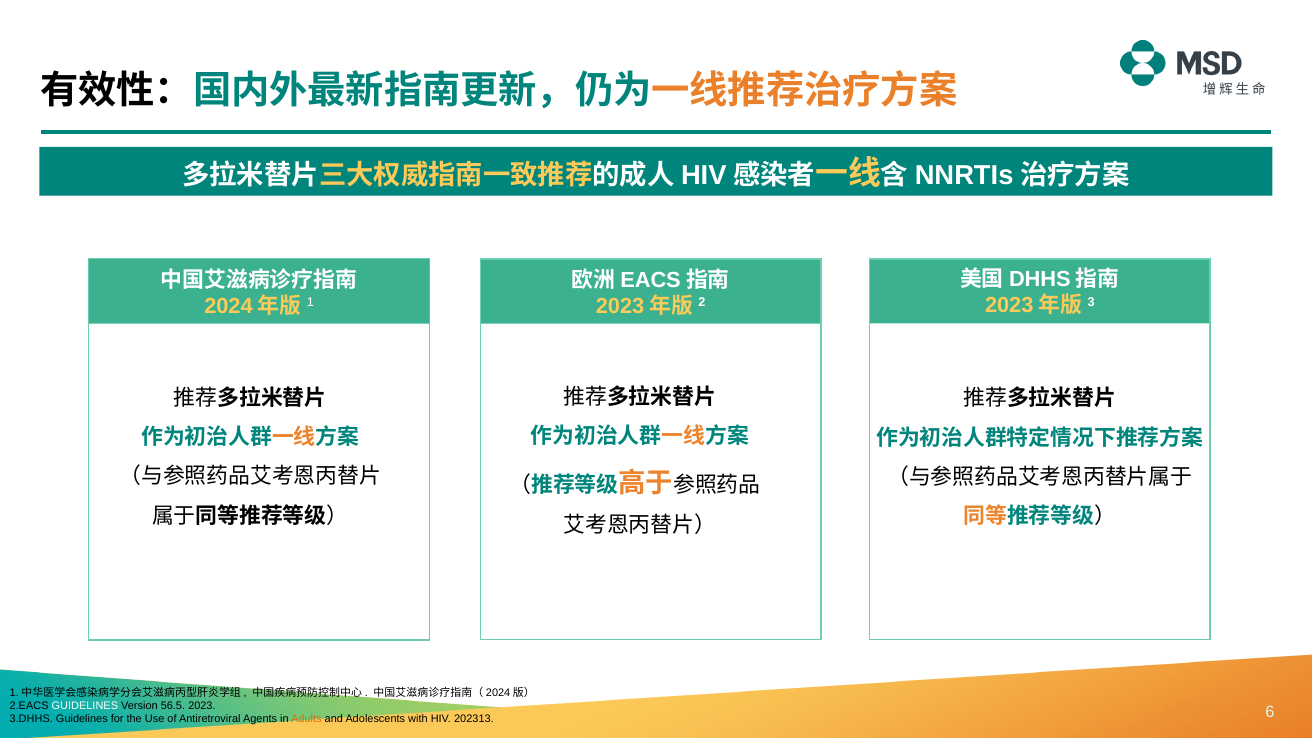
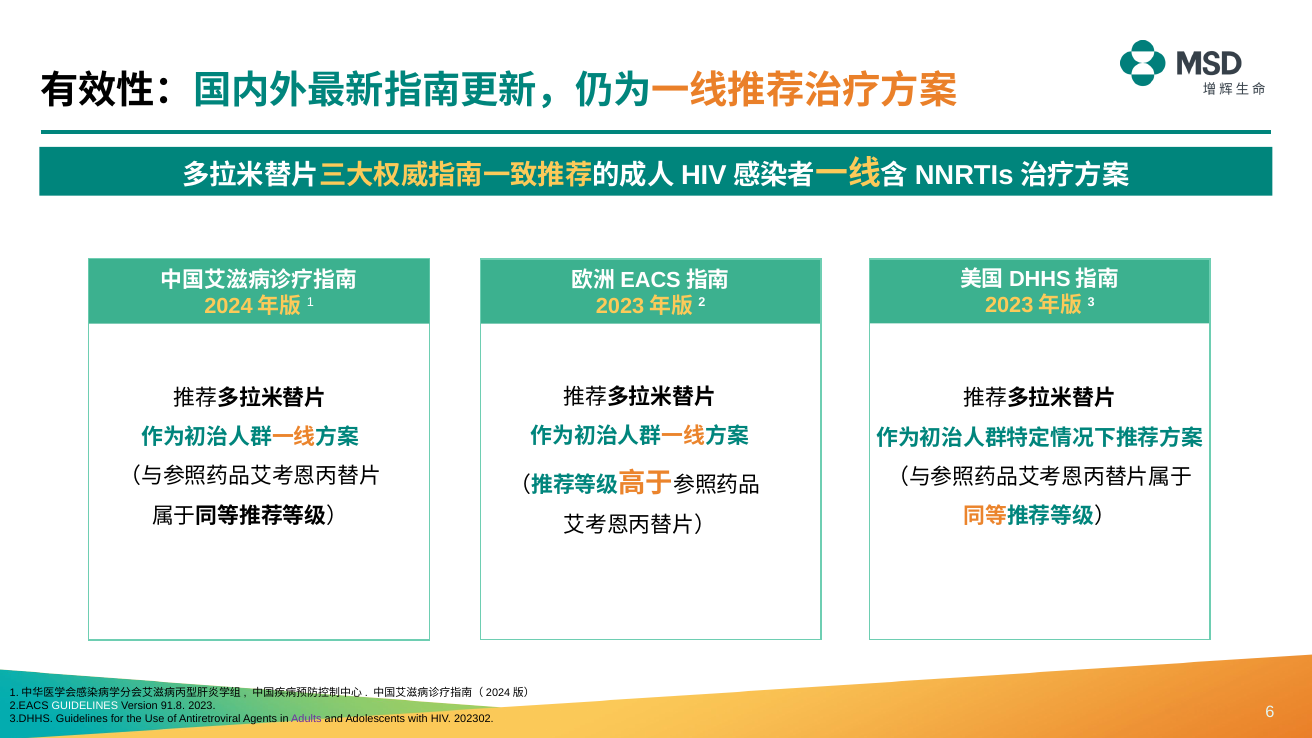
56.5: 56.5 -> 91.8
Adults colour: orange -> purple
202313: 202313 -> 202302
